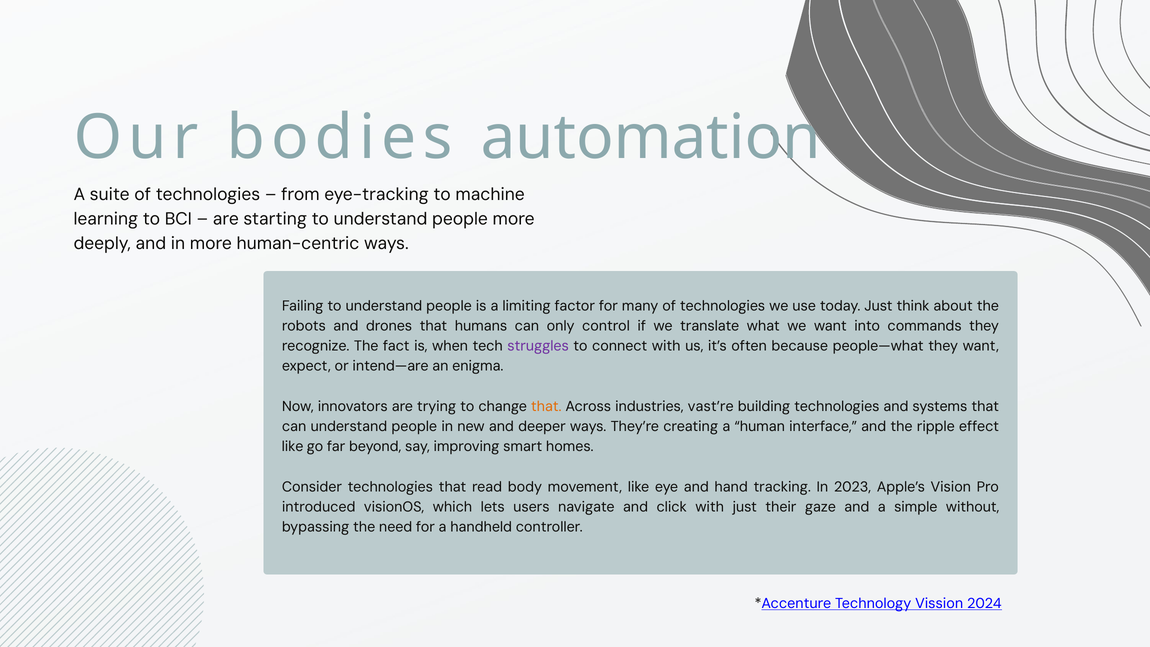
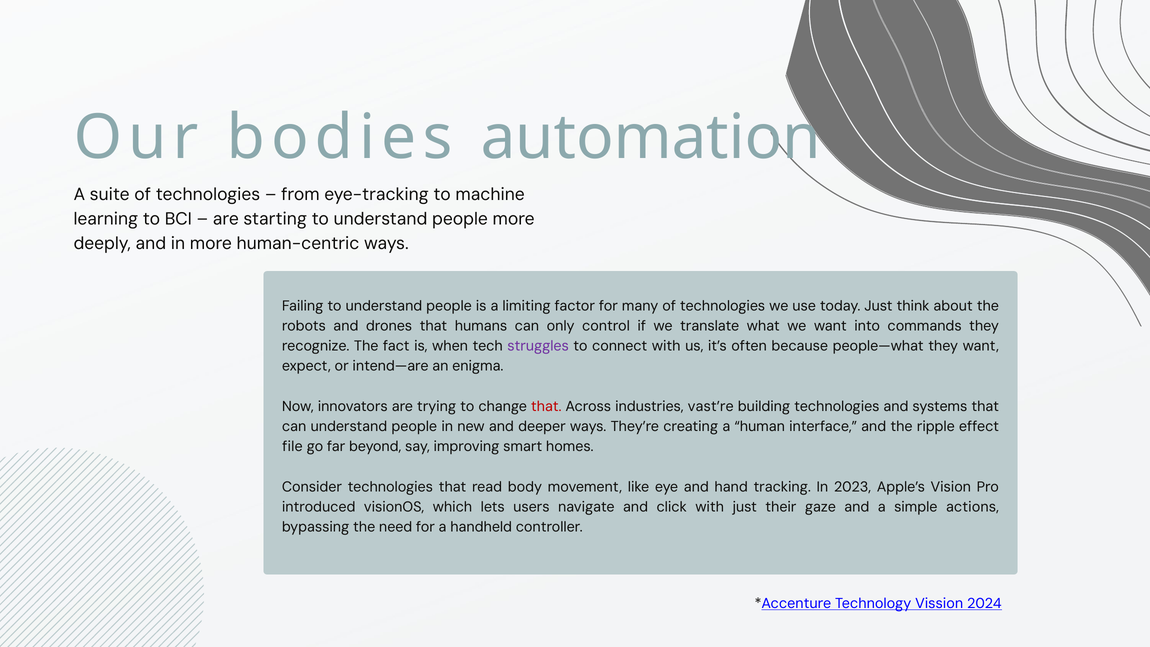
that at (546, 406) colour: orange -> red
like at (293, 447): like -> file
without: without -> actions
